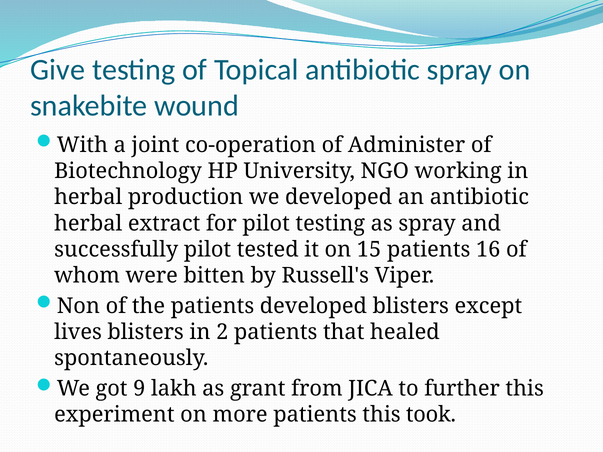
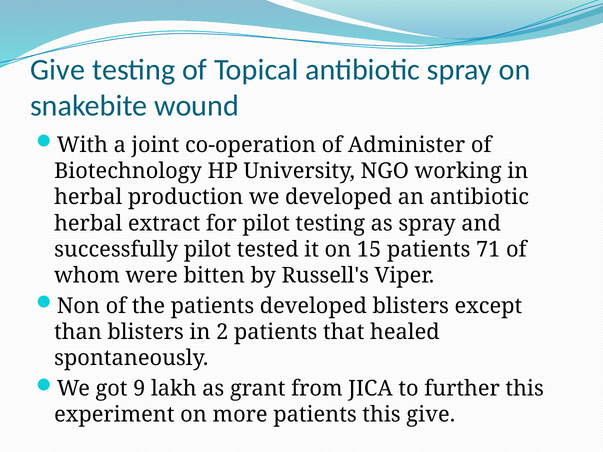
16: 16 -> 71
lives: lives -> than
this took: took -> give
